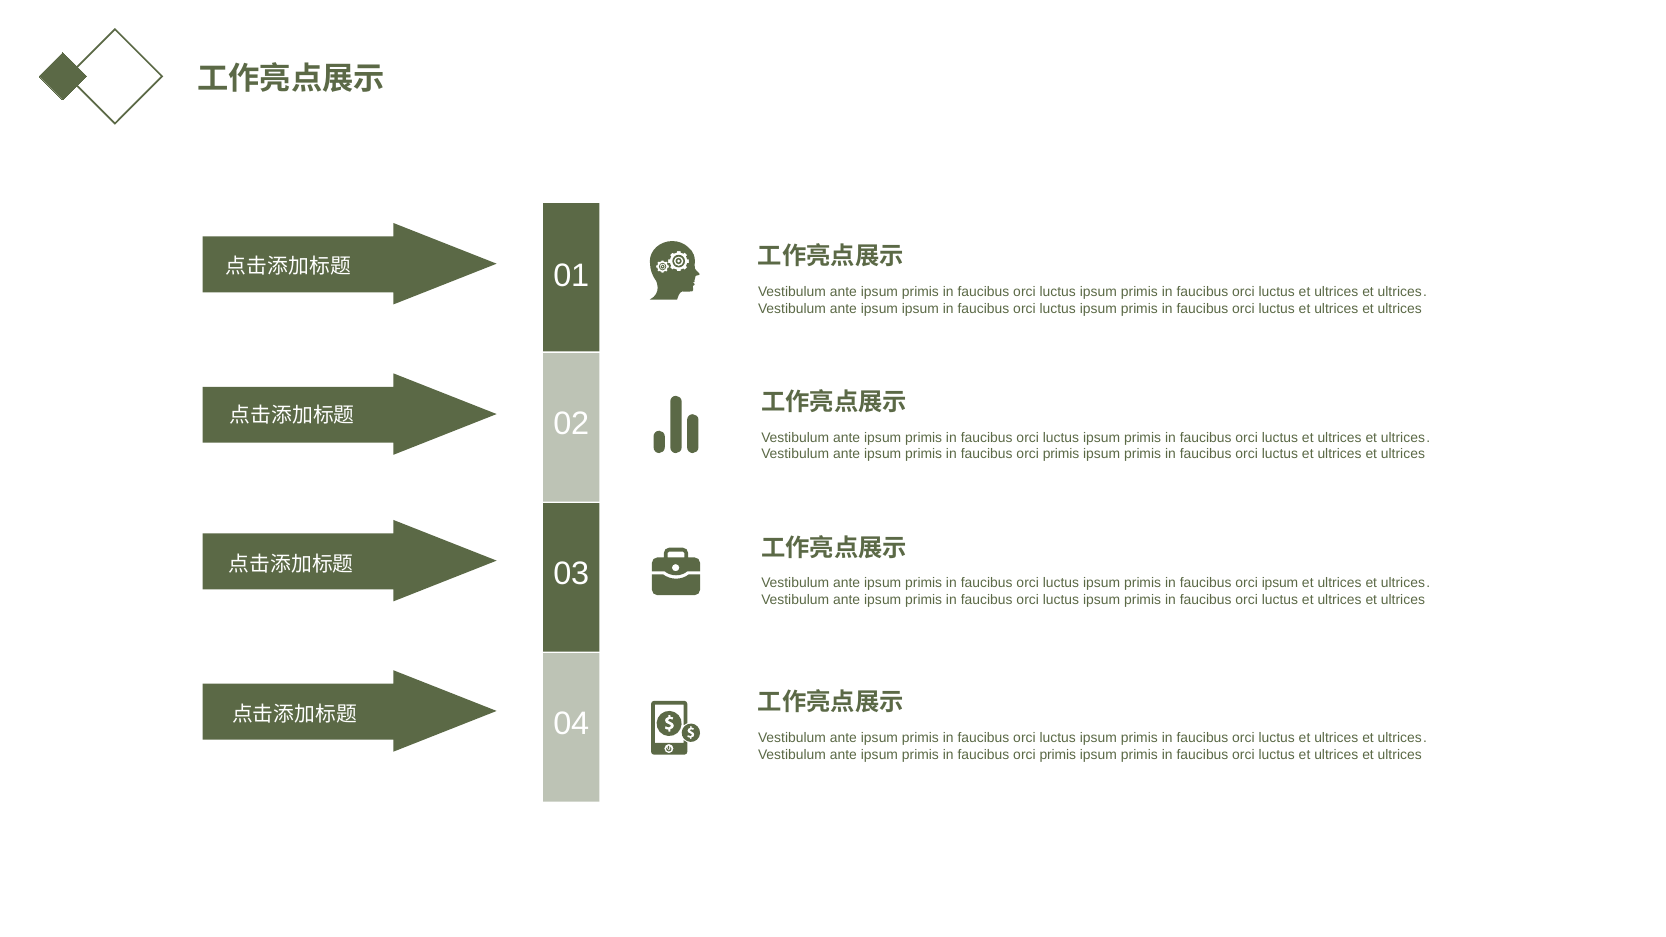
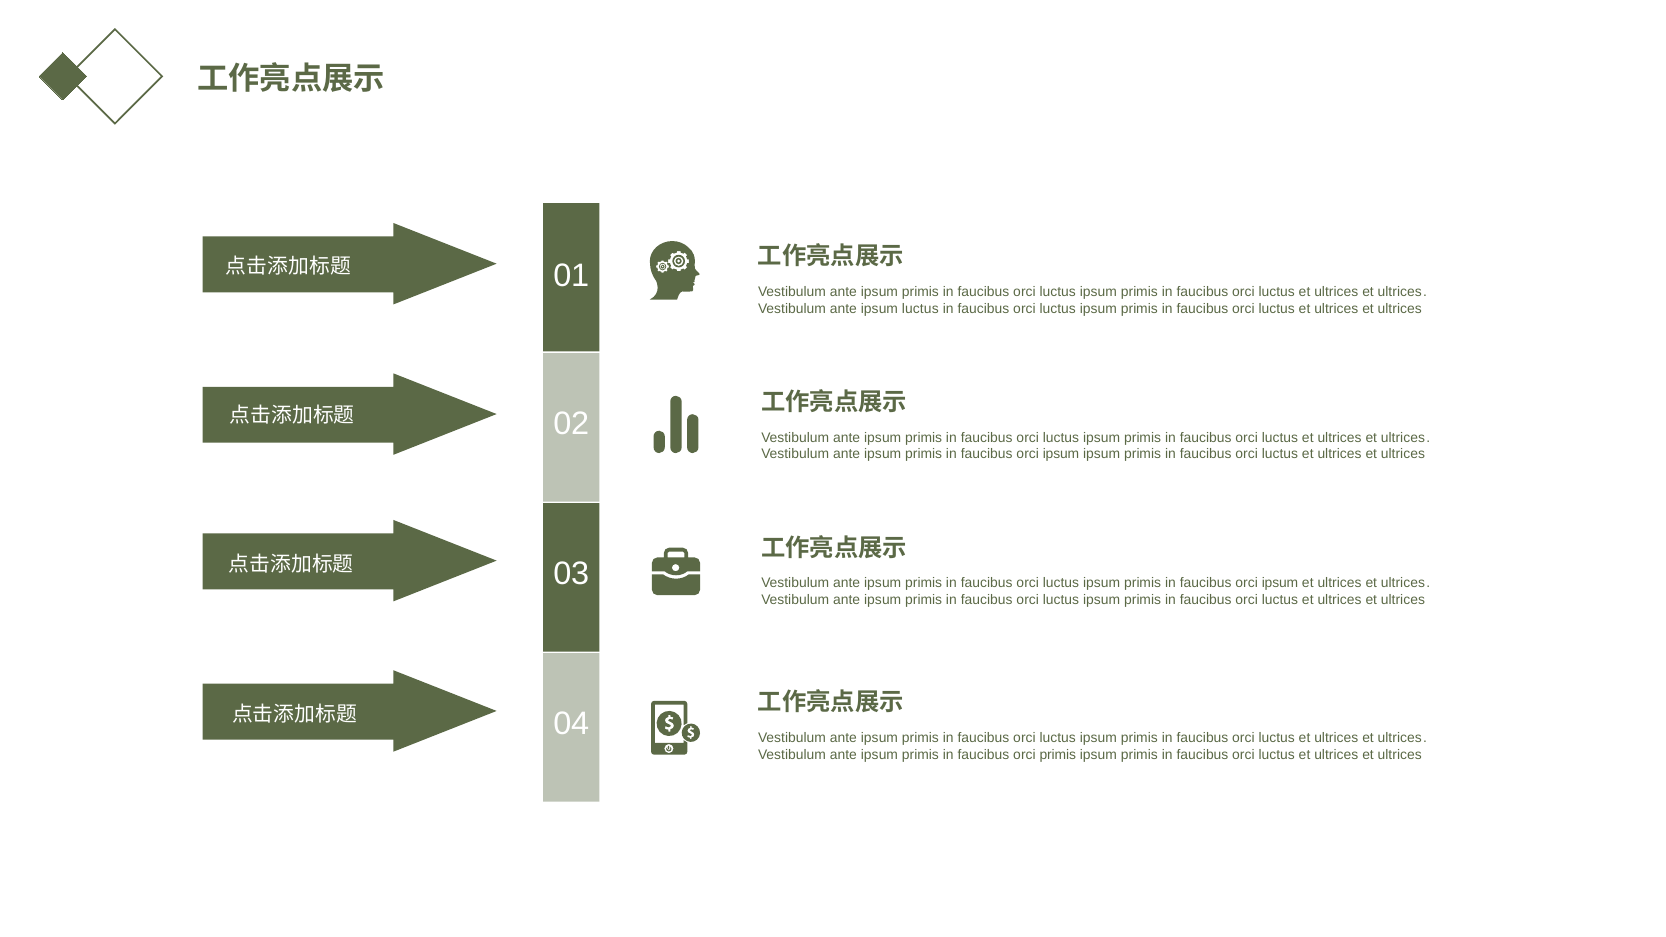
ipsum ipsum: ipsum -> luctus
primis at (1061, 454): primis -> ipsum
